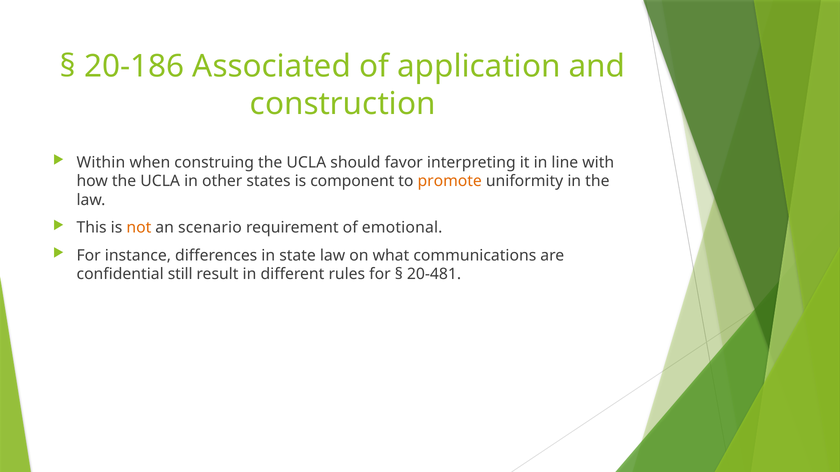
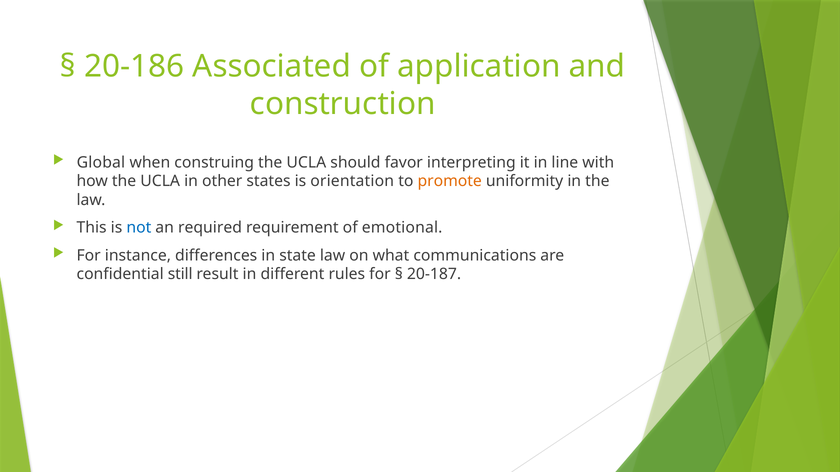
Within: Within -> Global
component: component -> orientation
not colour: orange -> blue
scenario: scenario -> required
20-481: 20-481 -> 20-187
